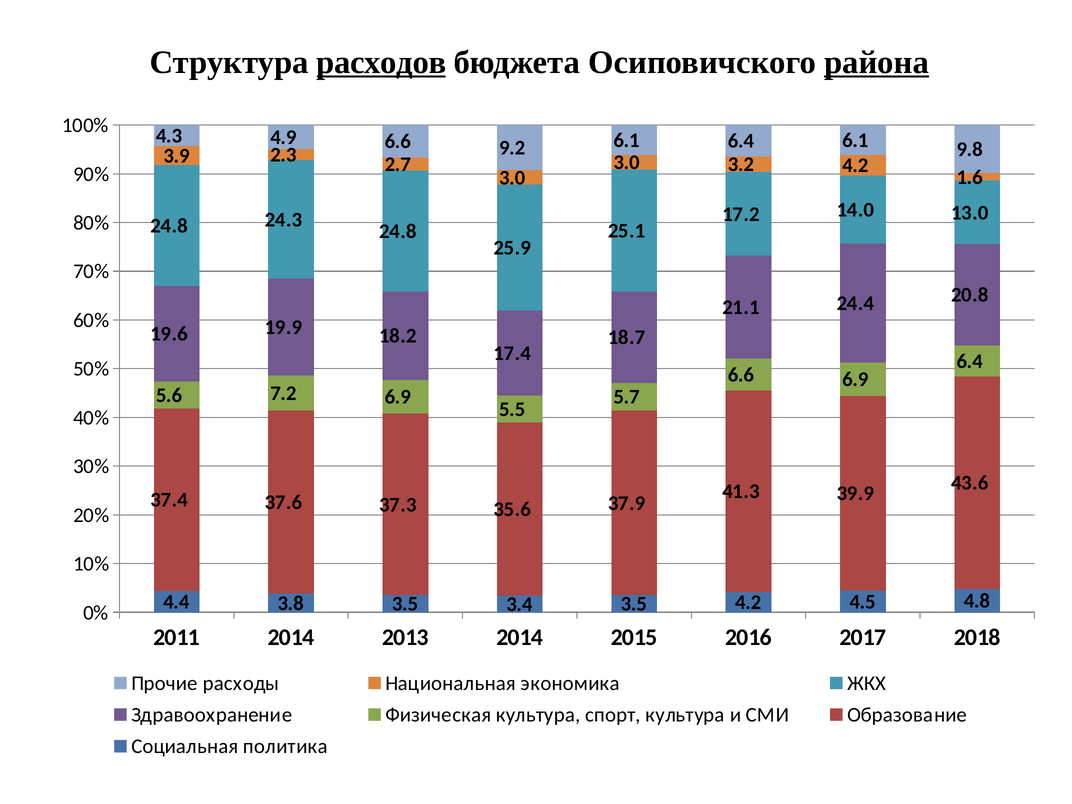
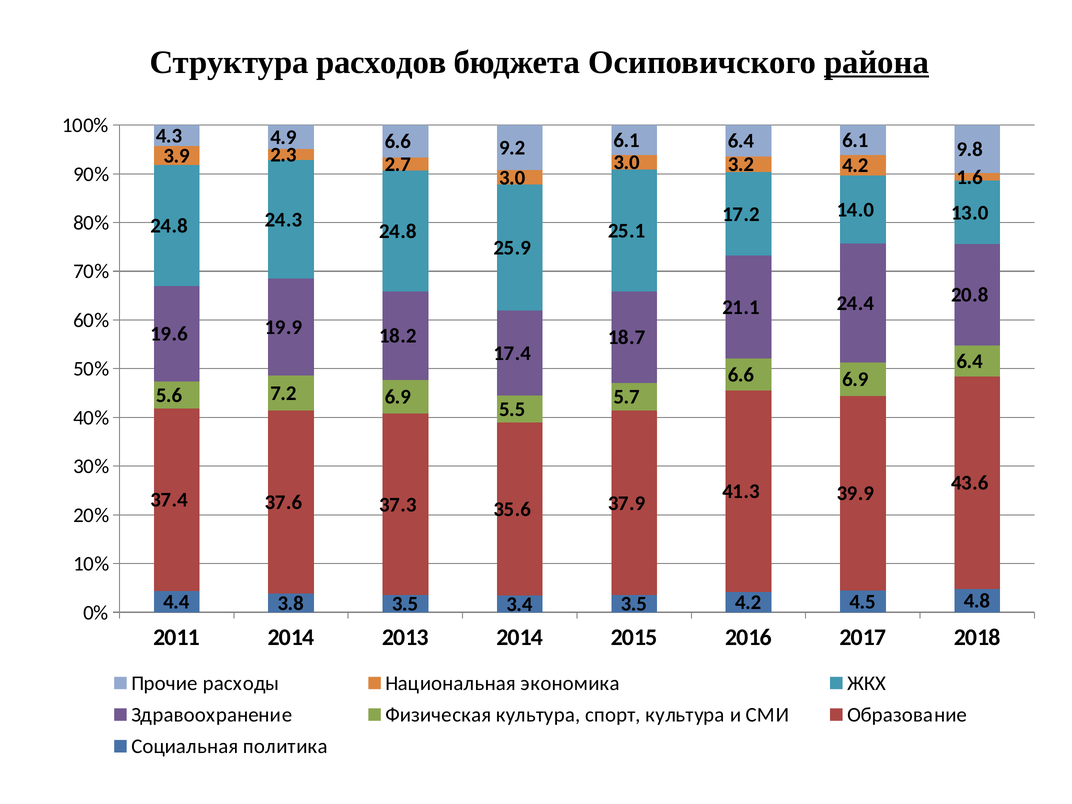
расходов underline: present -> none
